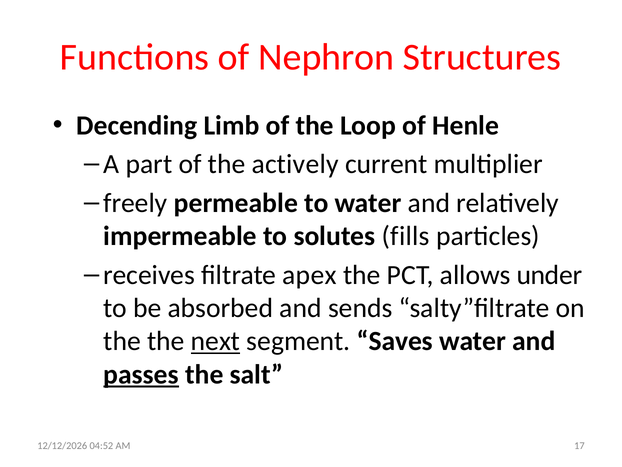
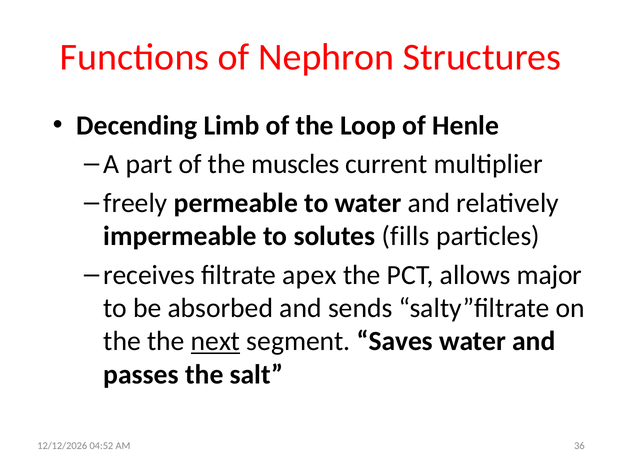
actively: actively -> muscles
under: under -> major
passes underline: present -> none
17: 17 -> 36
